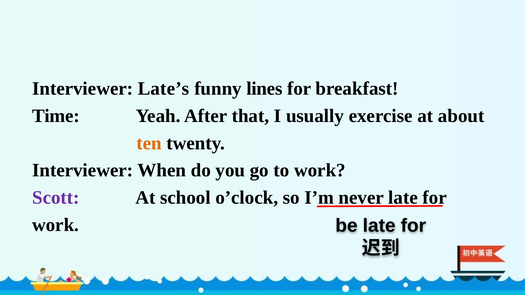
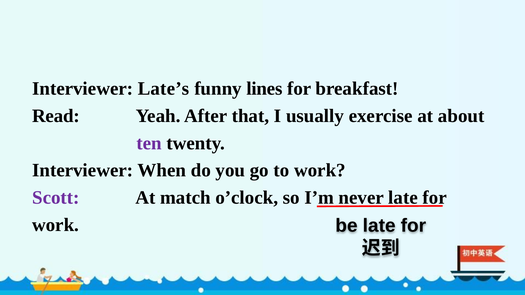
Time: Time -> Read
ten colour: orange -> purple
school: school -> match
